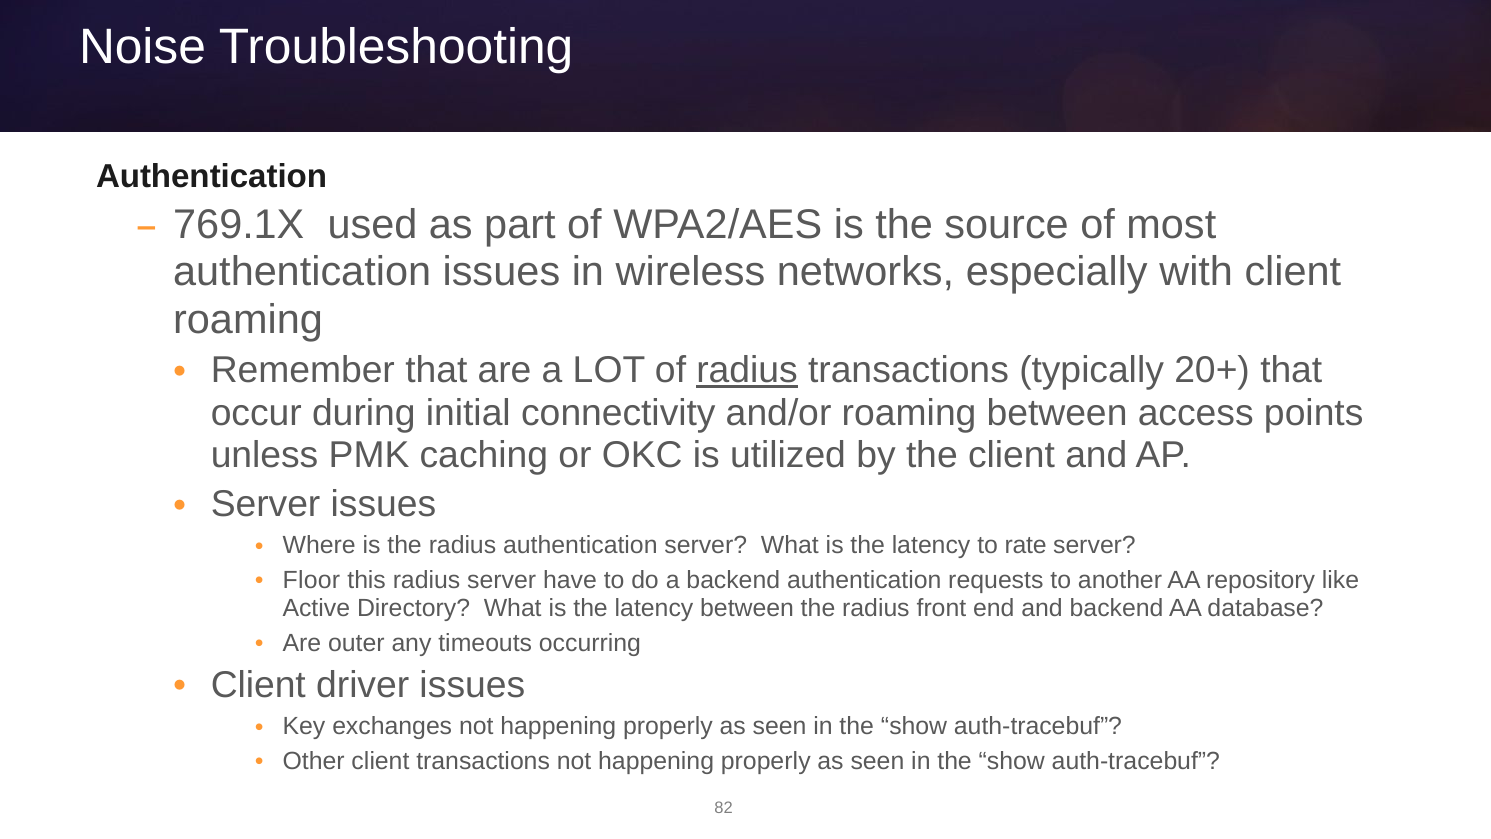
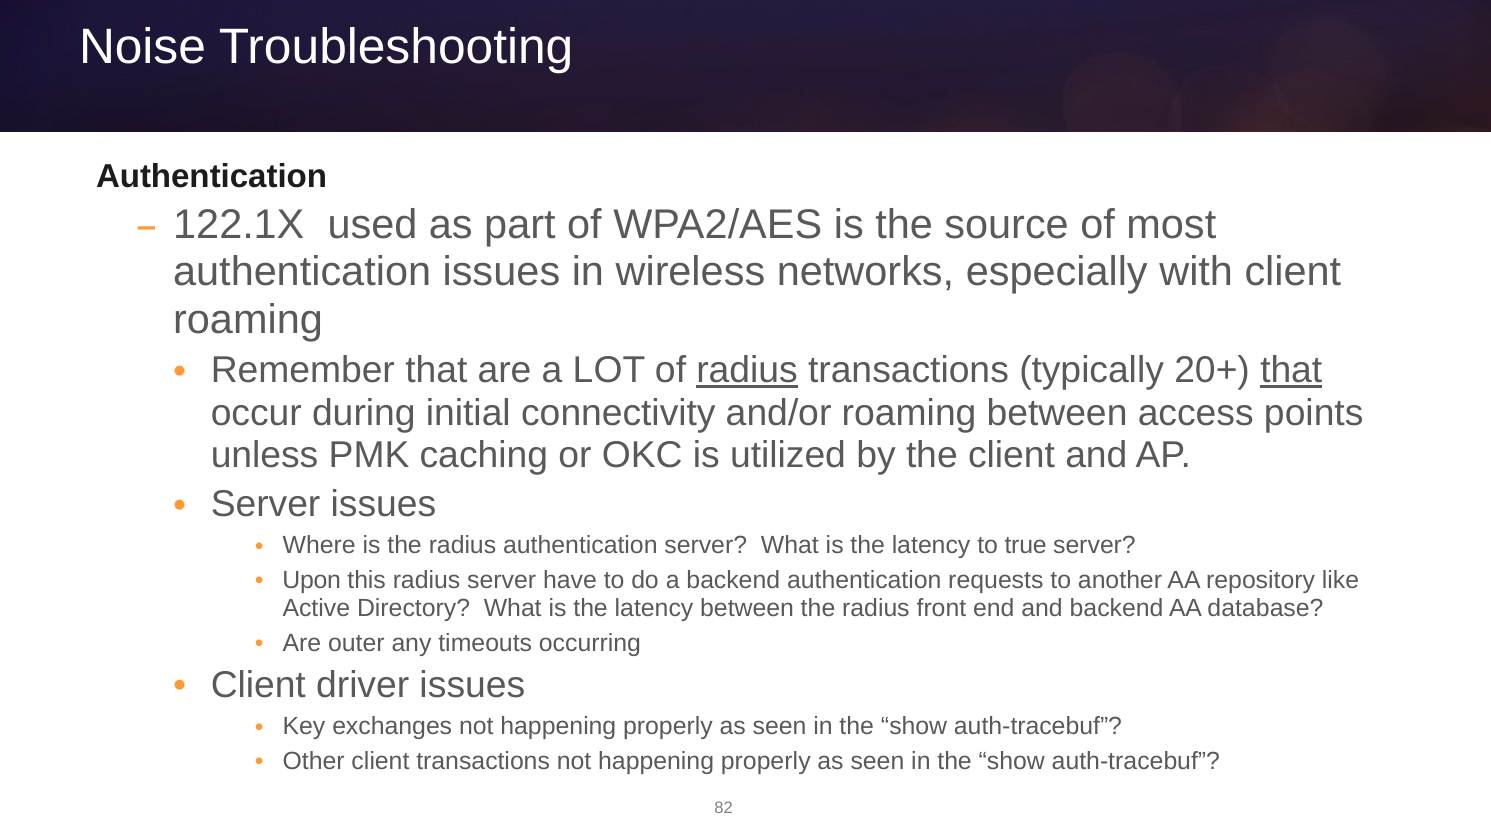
769.1X: 769.1X -> 122.1X
that at (1291, 370) underline: none -> present
rate: rate -> true
Floor: Floor -> Upon
